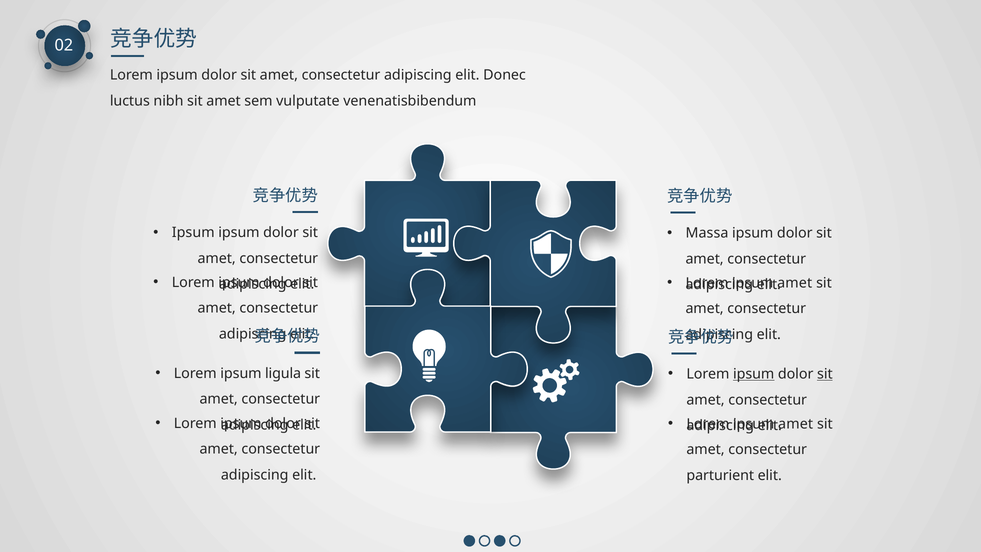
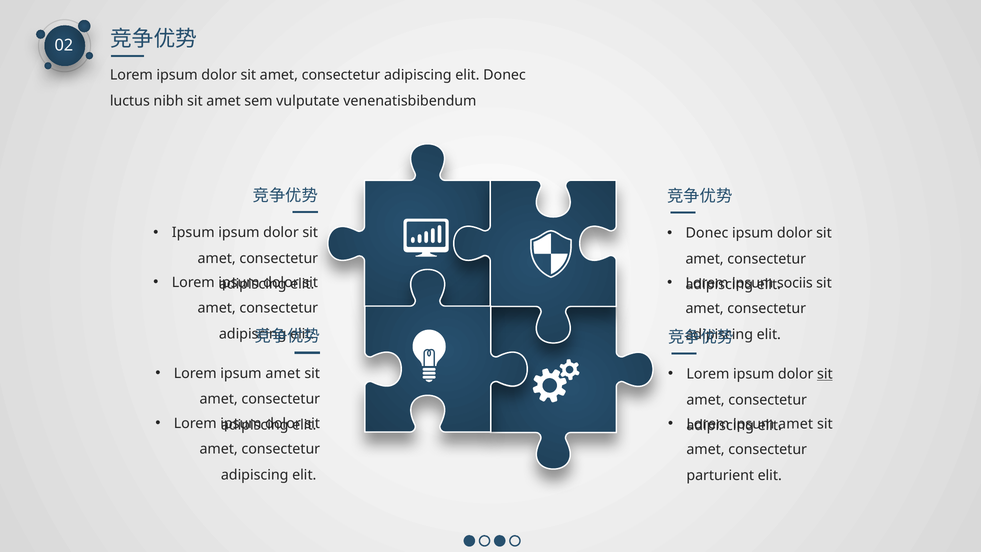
Massa at (707, 233): Massa -> Donec
amet at (795, 283): amet -> sociis
ligula at (283, 373): ligula -> amet
ipsum at (754, 374) underline: present -> none
